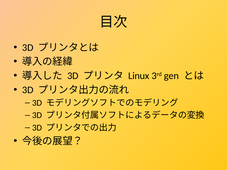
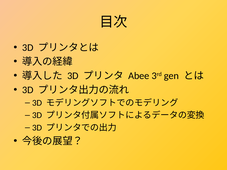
Linux: Linux -> Abee
